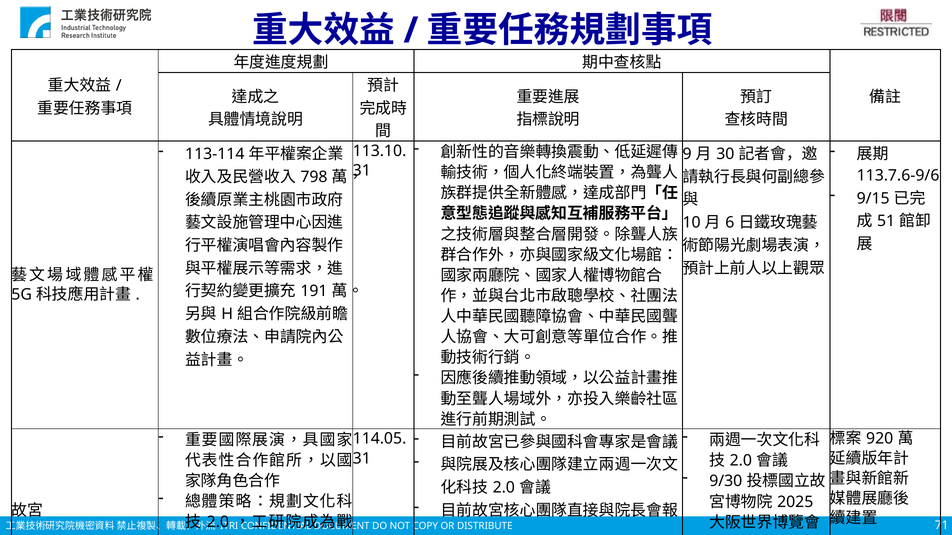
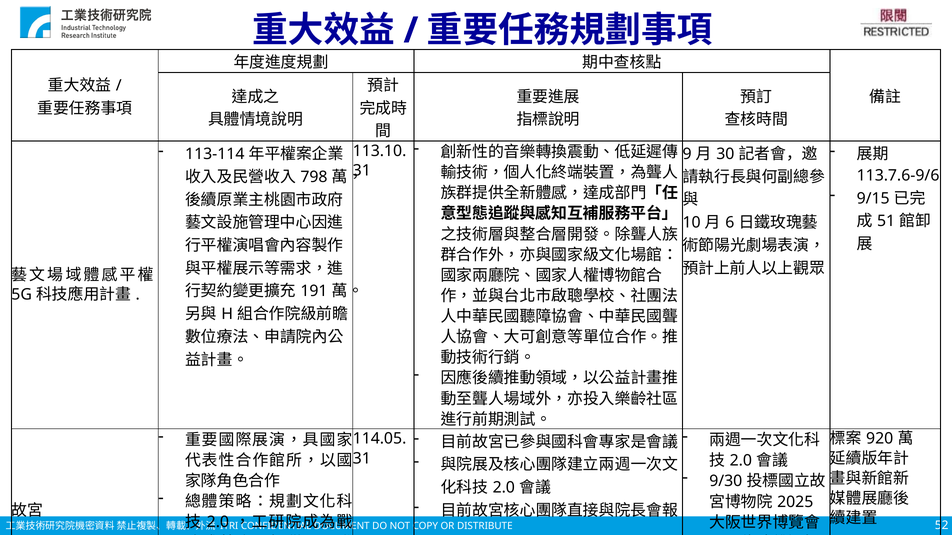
71: 71 -> 52
